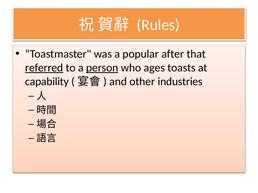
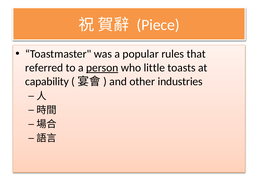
Rules: Rules -> Piece
after: after -> rules
referred underline: present -> none
ages: ages -> little
